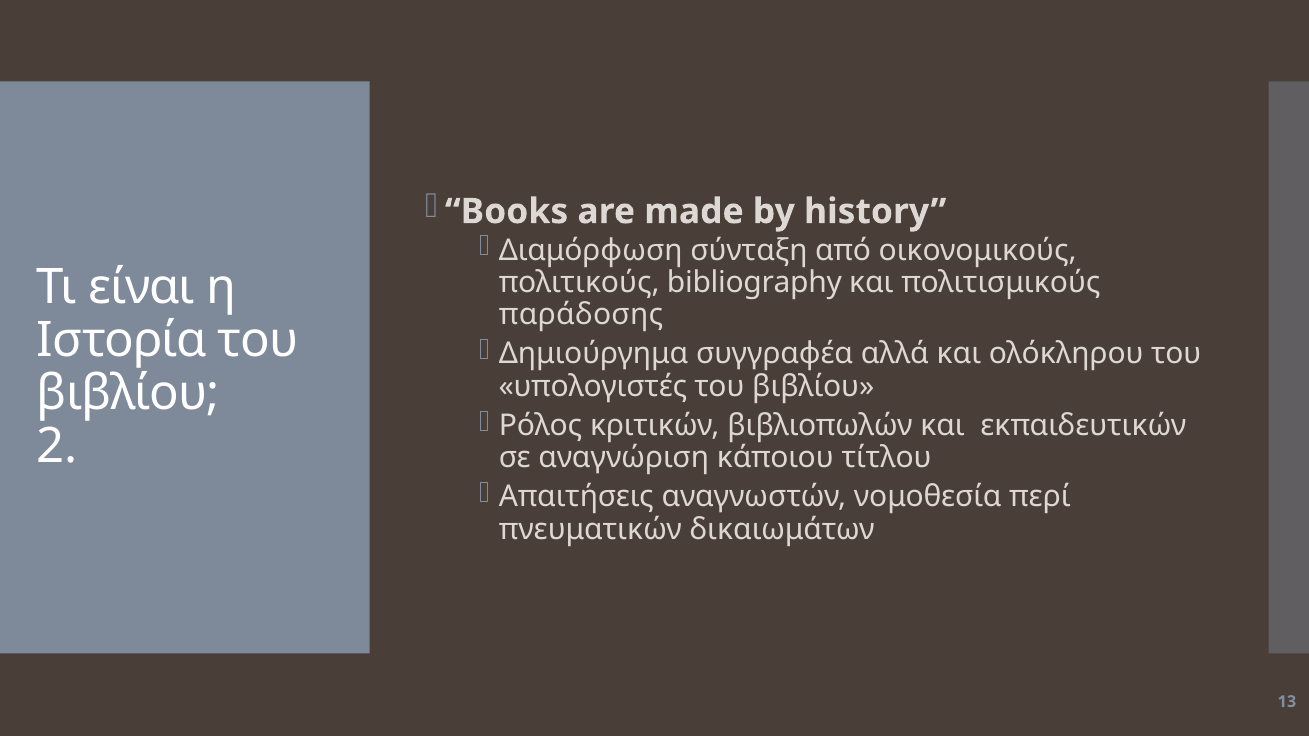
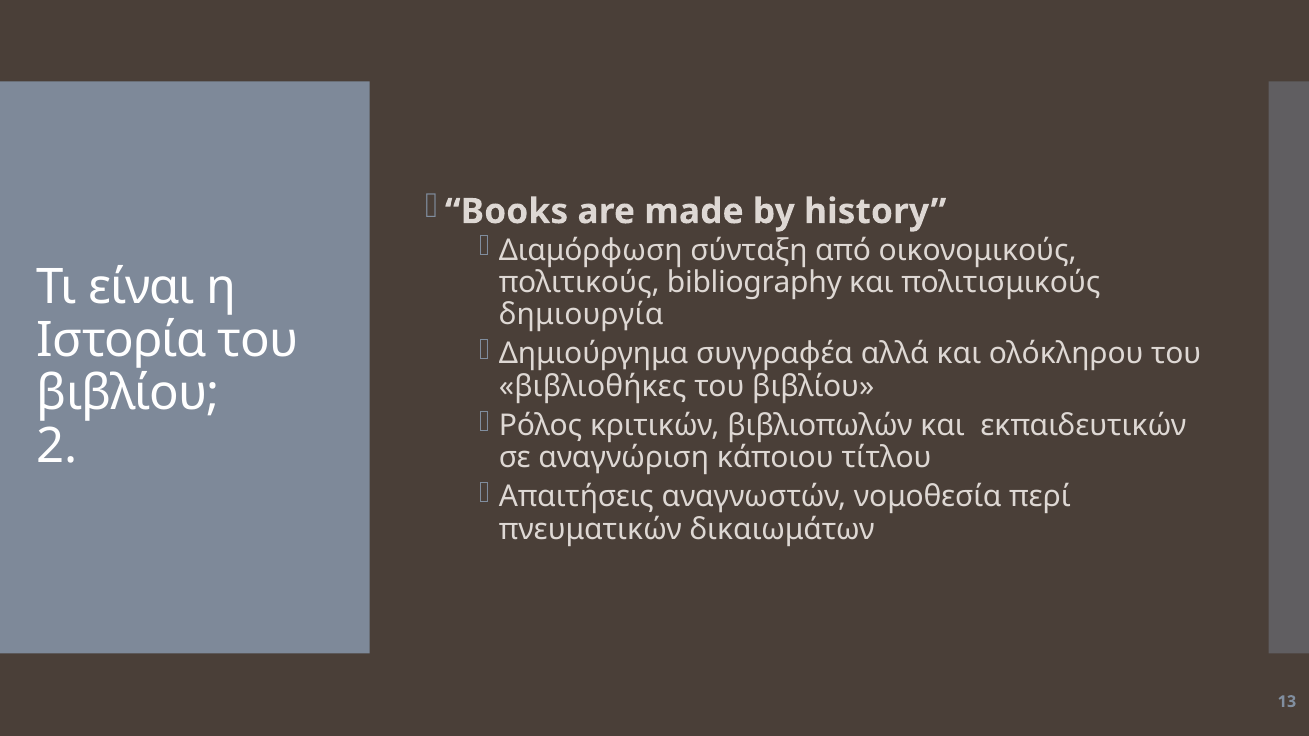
παράδοσης: παράδοσης -> δημιουργία
υπολογιστές: υπολογιστές -> βιβλιοθήκες
